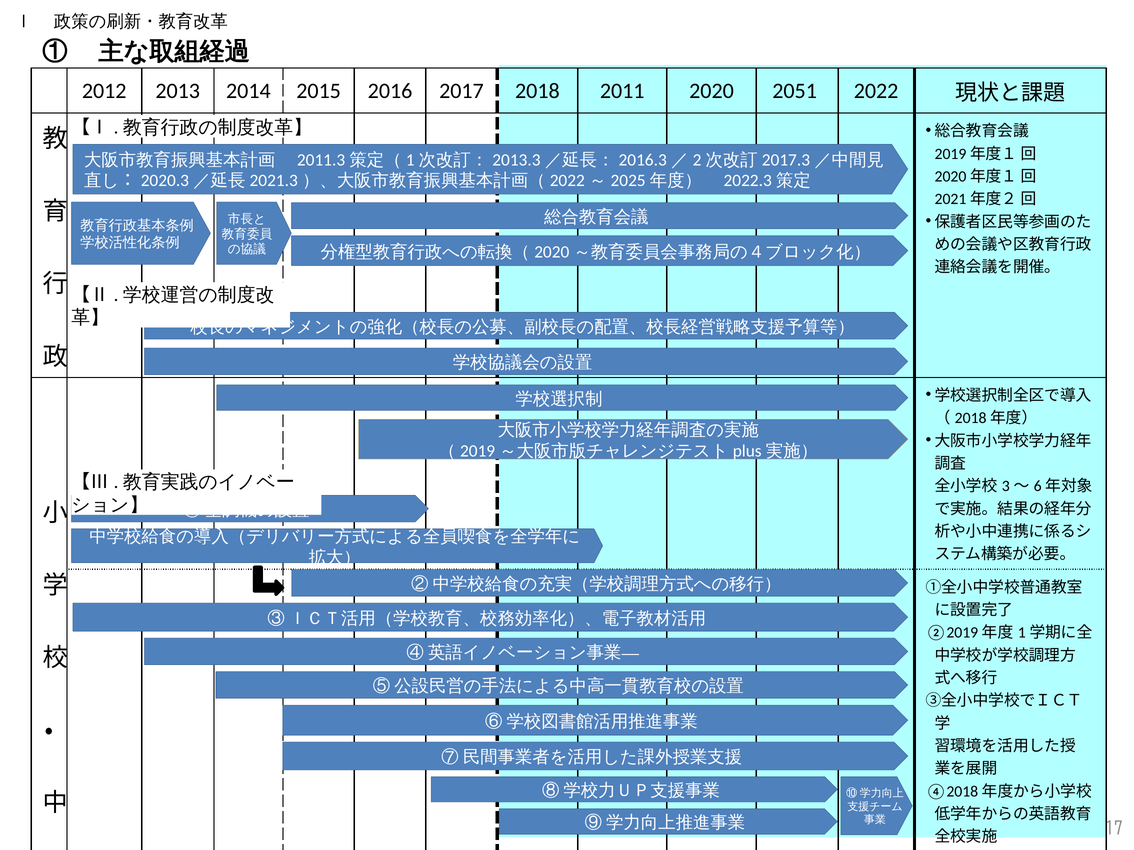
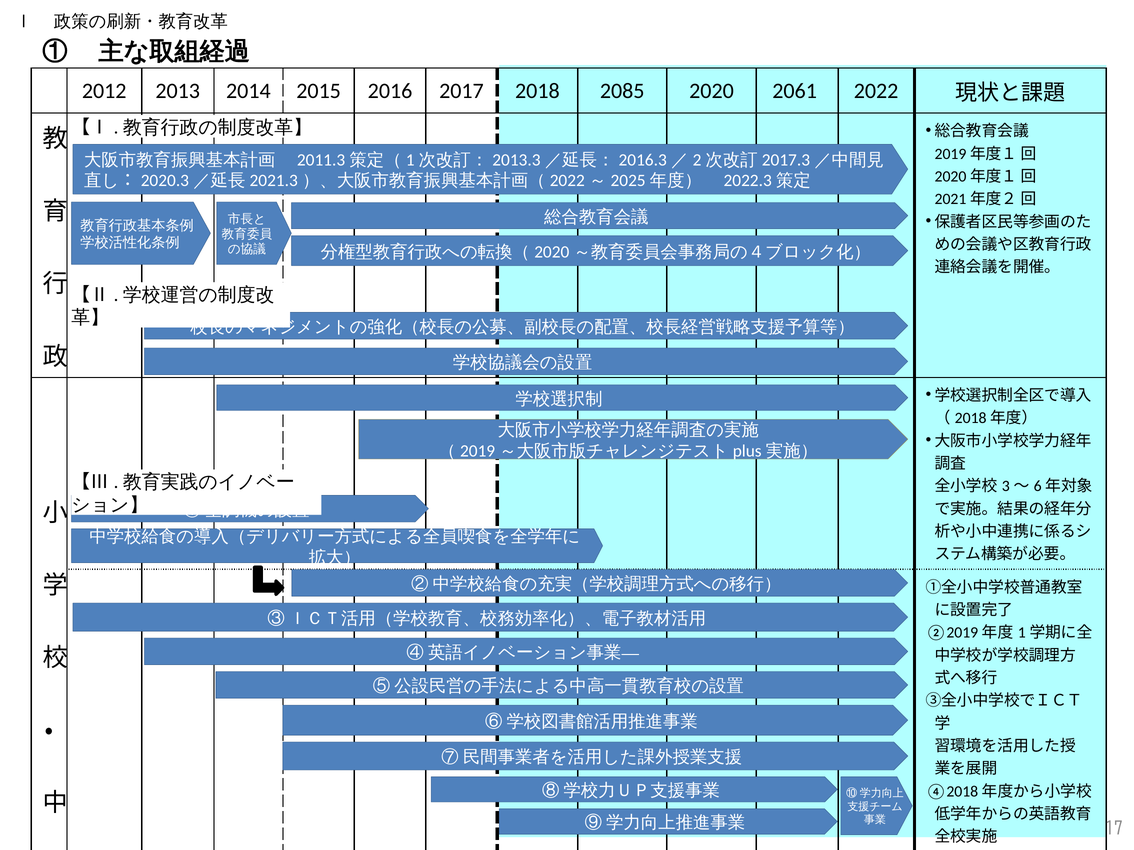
2011: 2011 -> 2085
2051: 2051 -> 2061
